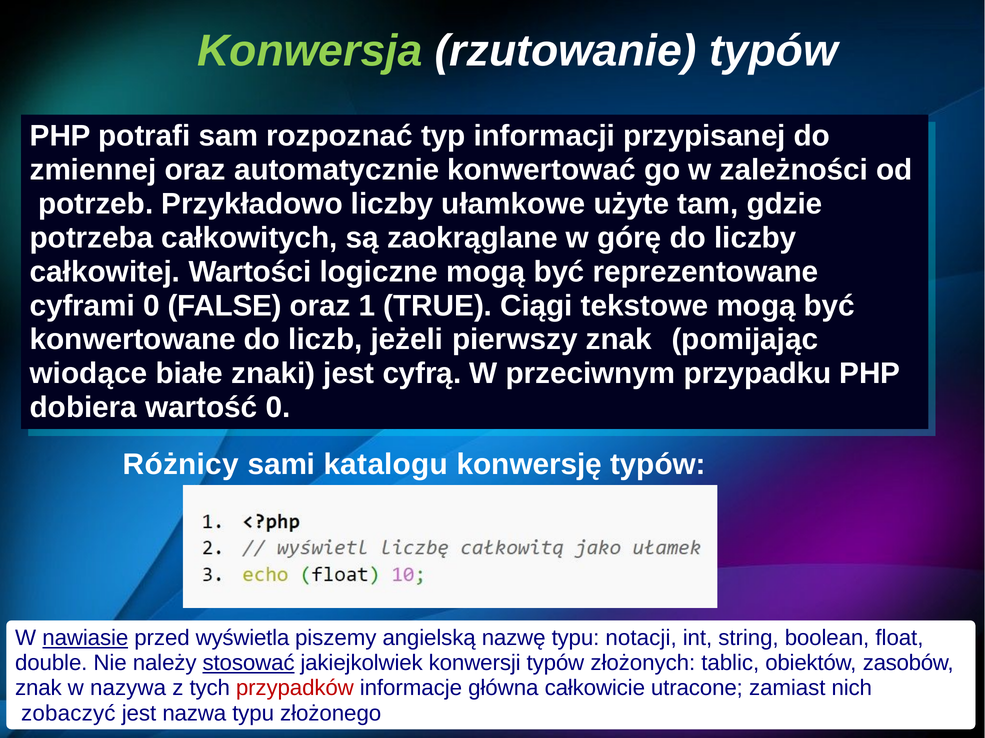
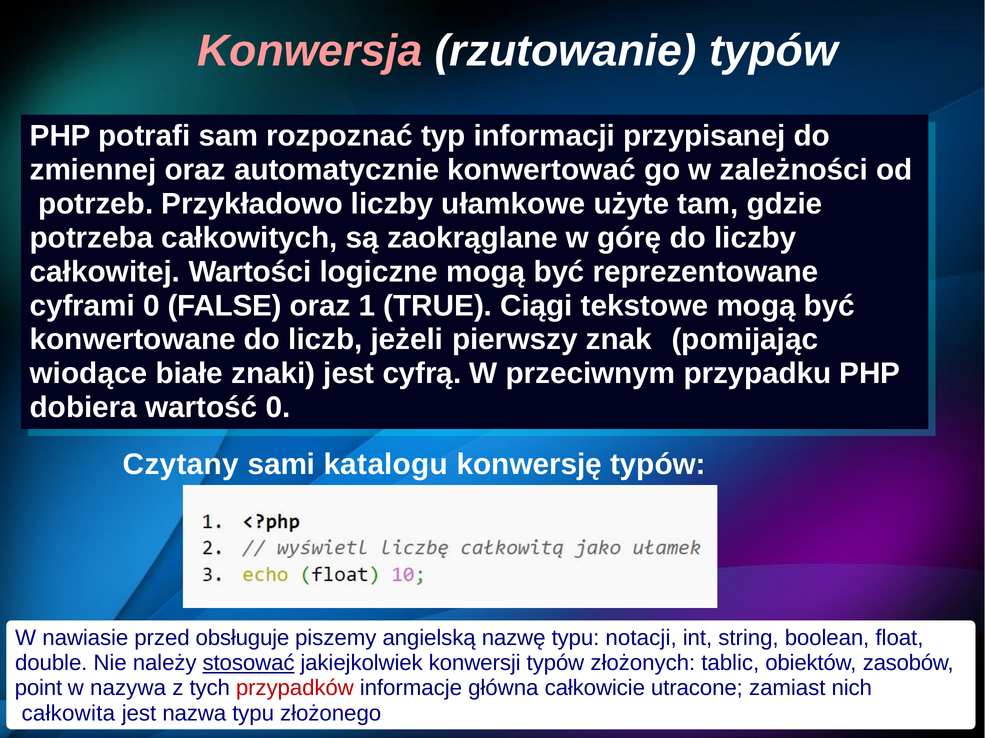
Konwersja colour: light green -> pink
Różnicy: Różnicy -> Czytany
nawiasie underline: present -> none
wyświetla: wyświetla -> obsługuje
znak at (38, 688): znak -> point
zobaczyć: zobaczyć -> całkowita
